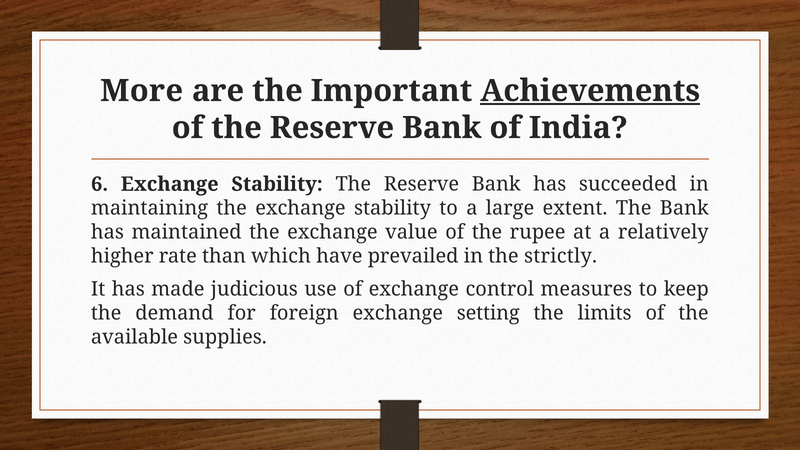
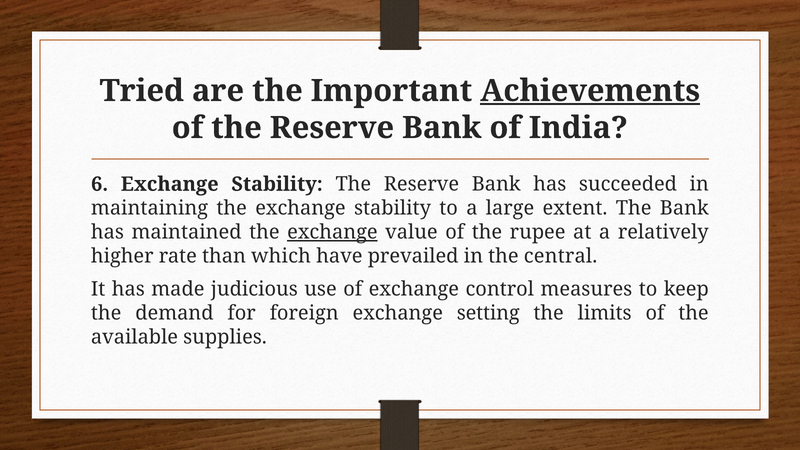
More: More -> Tried
exchange at (332, 232) underline: none -> present
strictly: strictly -> central
